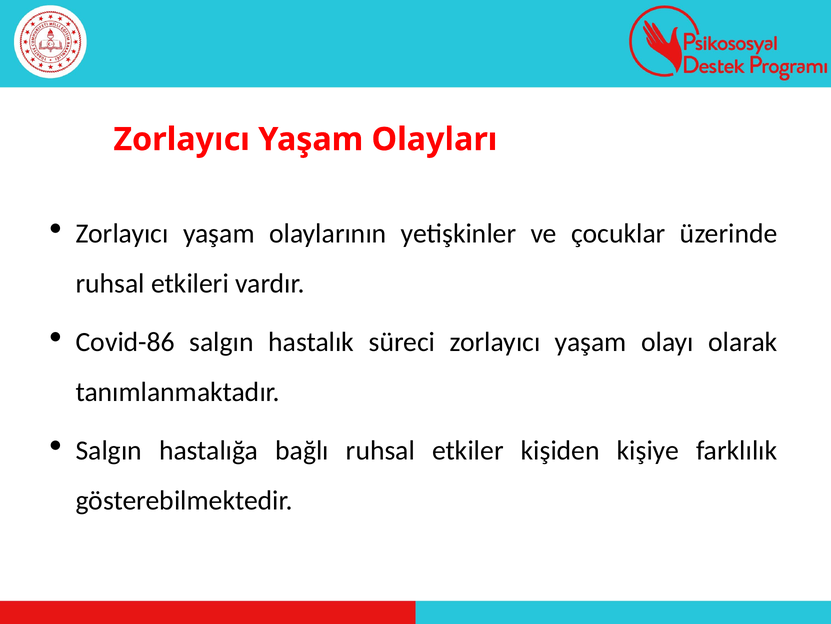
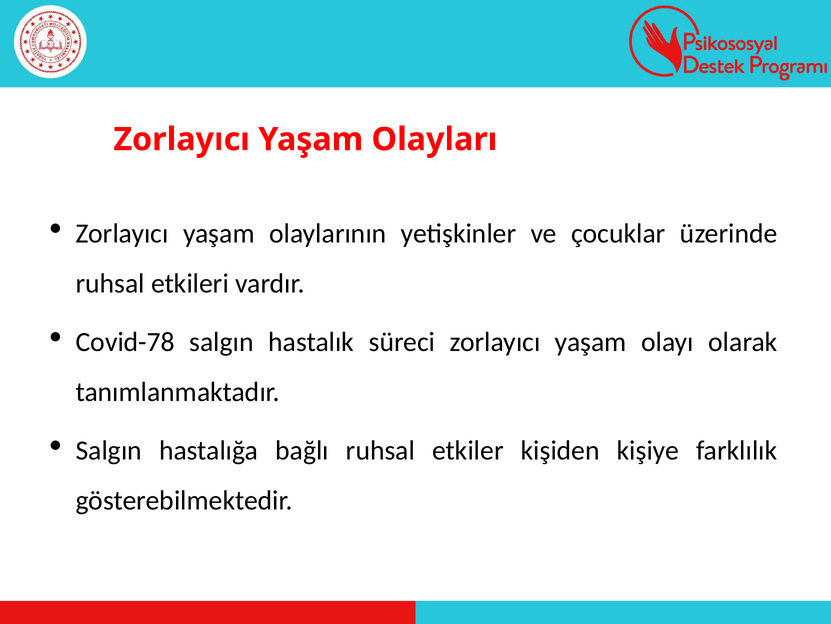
Covid-86: Covid-86 -> Covid-78
